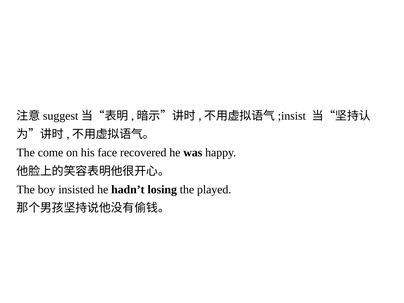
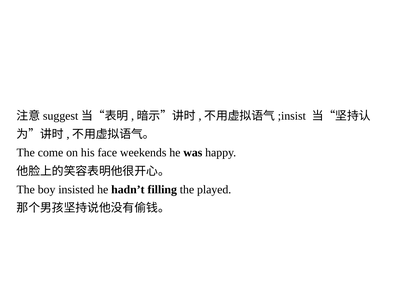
recovered: recovered -> weekends
losing: losing -> filling
